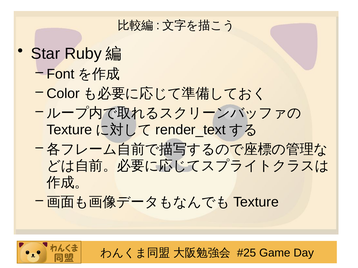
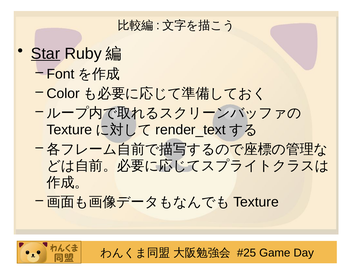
Star underline: none -> present
